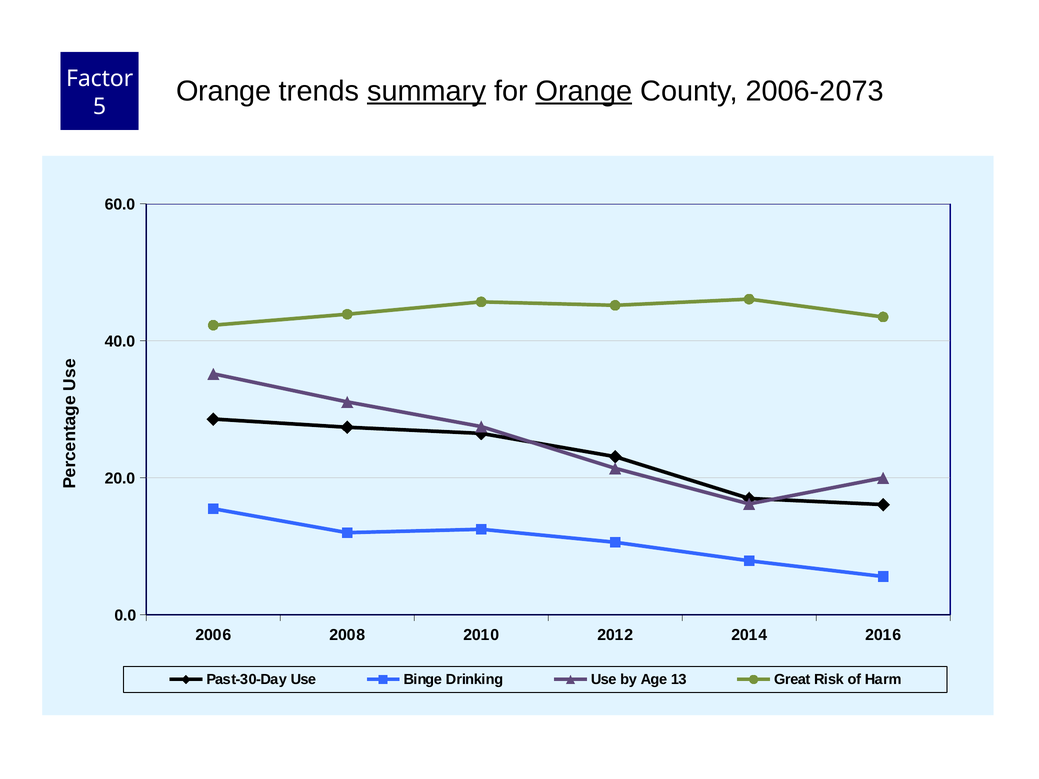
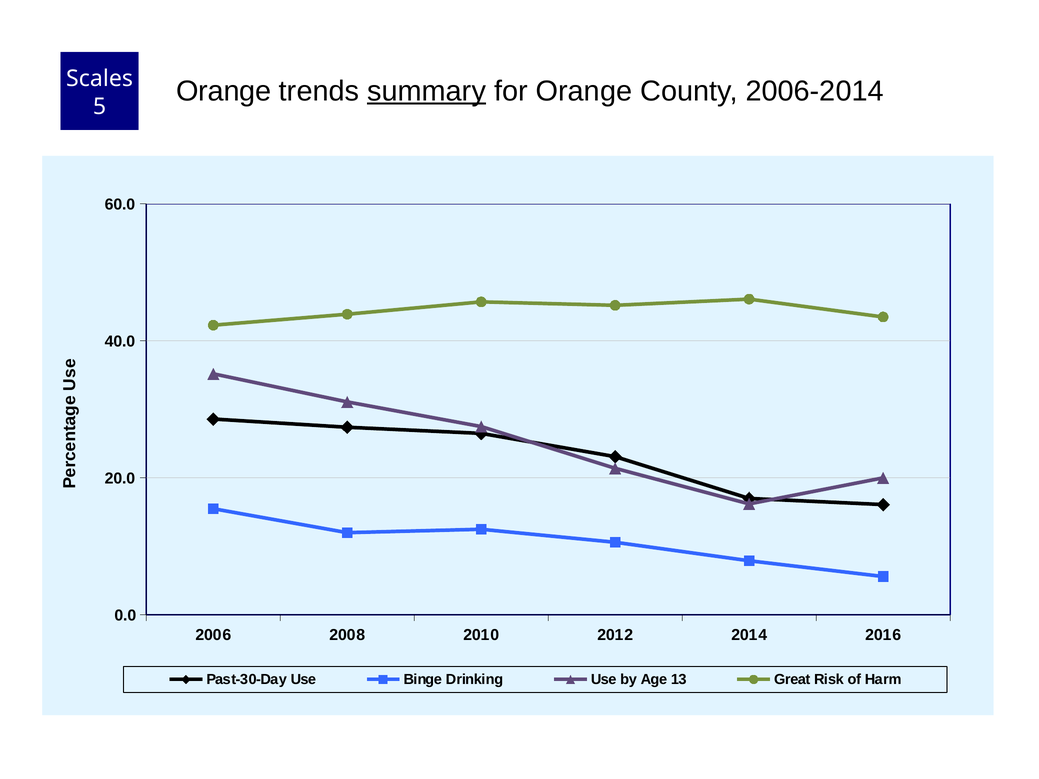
Factor: Factor -> Scales
Orange at (584, 91) underline: present -> none
2006-2073: 2006-2073 -> 2006-2014
